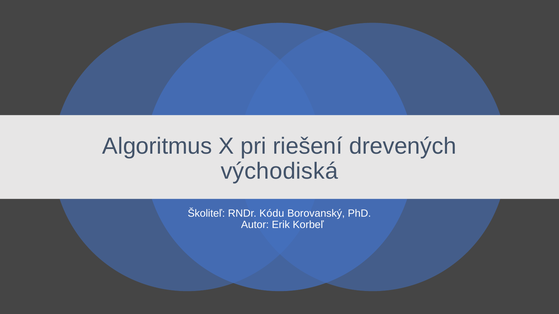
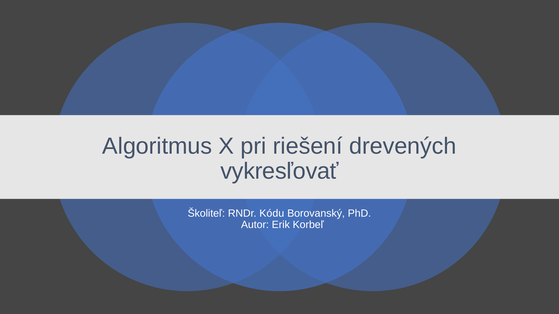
východiská: východiská -> vykresľovať
